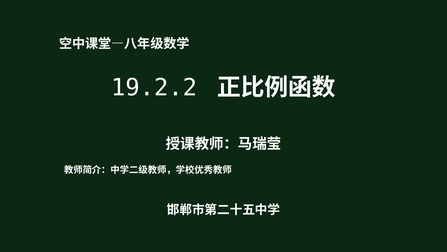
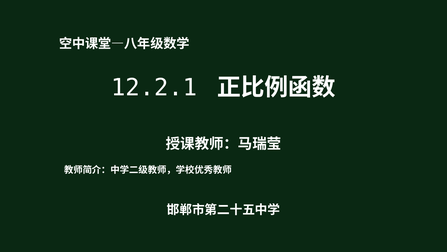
19.2.2: 19.2.2 -> 12.2.1
